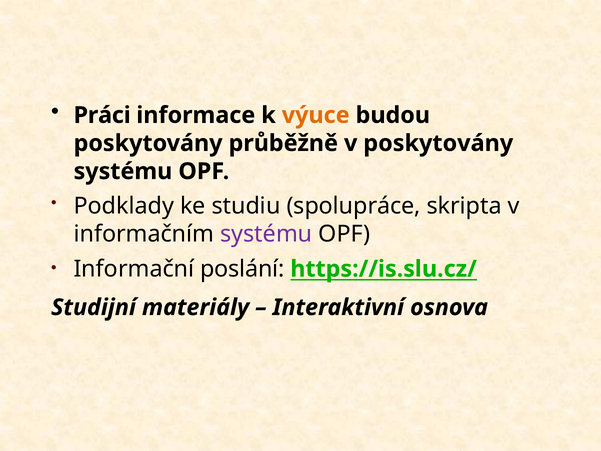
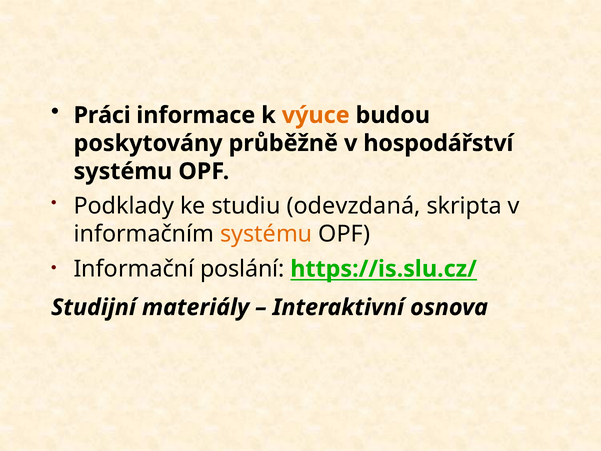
v poskytovány: poskytovány -> hospodářství
spolupráce: spolupráce -> odevzdaná
systému at (266, 234) colour: purple -> orange
